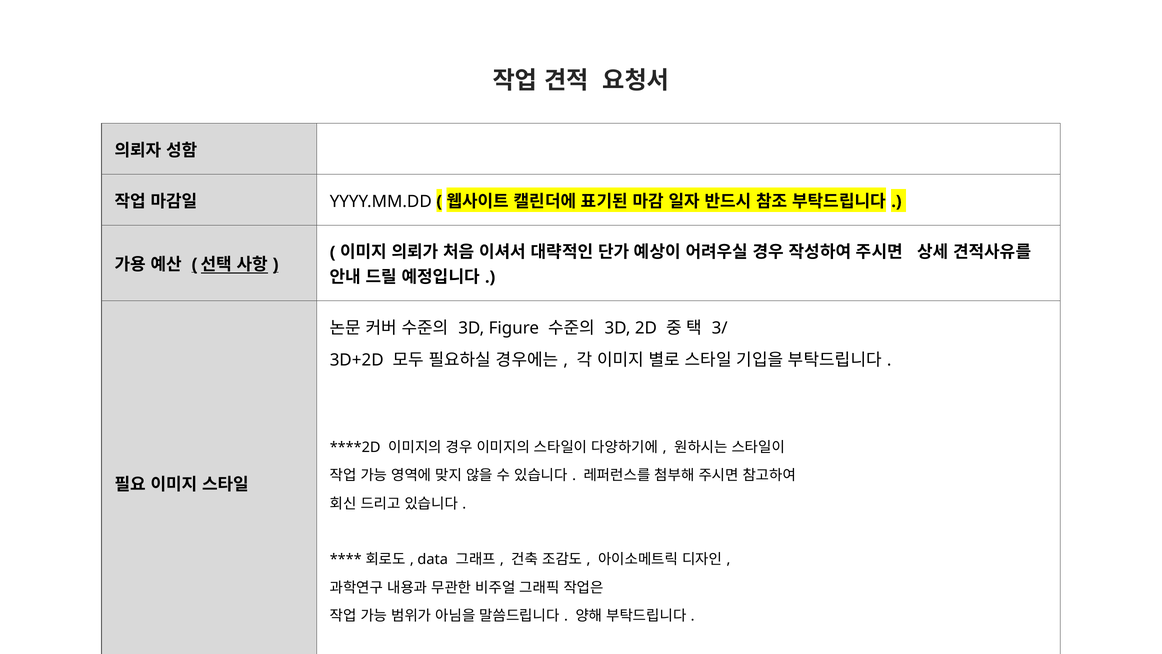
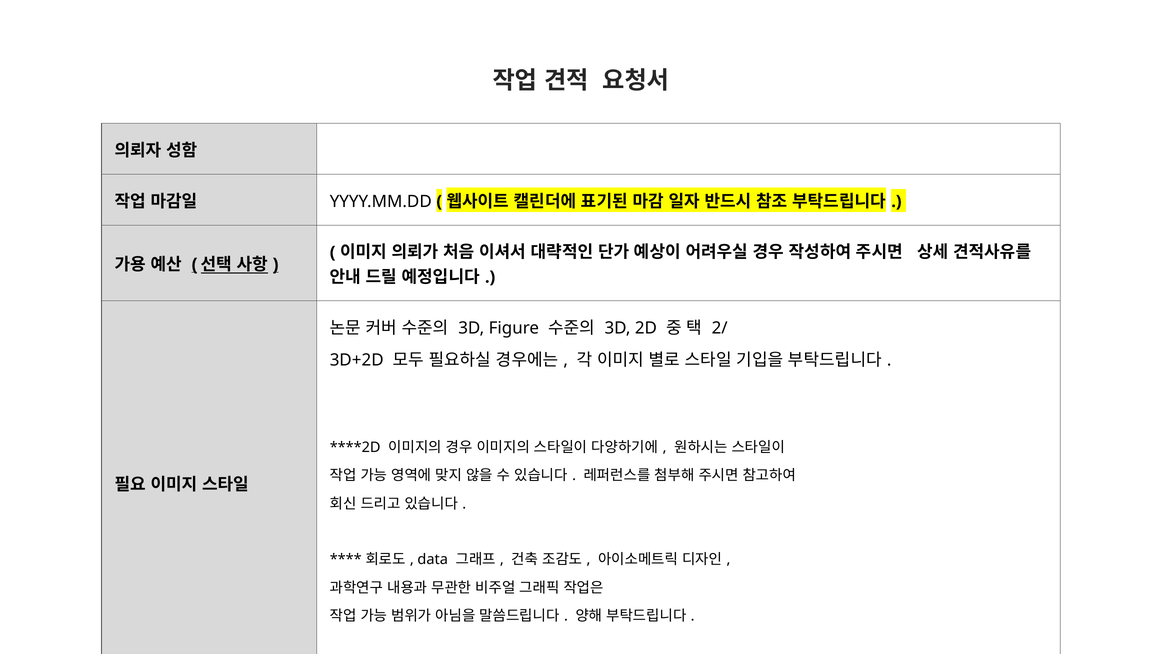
3/: 3/ -> 2/
